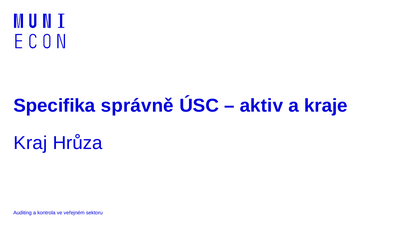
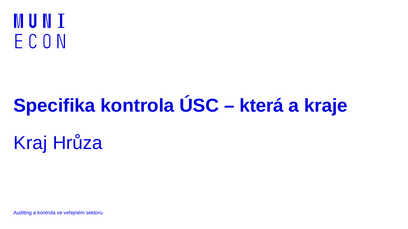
Specifika správně: správně -> kontrola
aktiv: aktiv -> která
